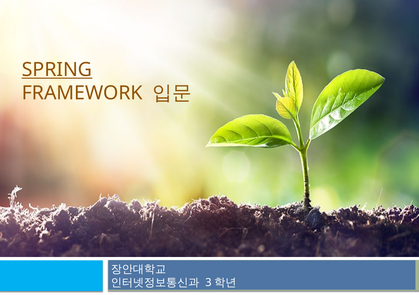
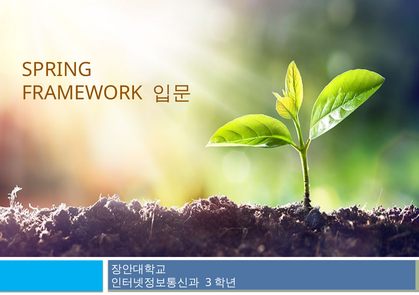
SPRING underline: present -> none
